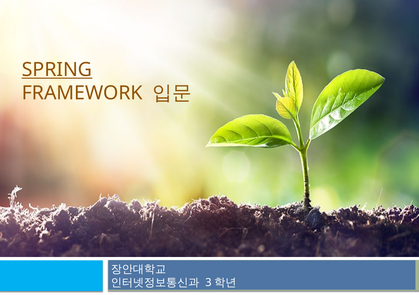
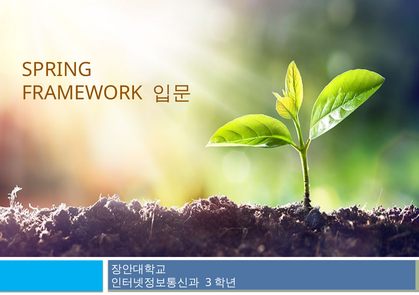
SPRING underline: present -> none
